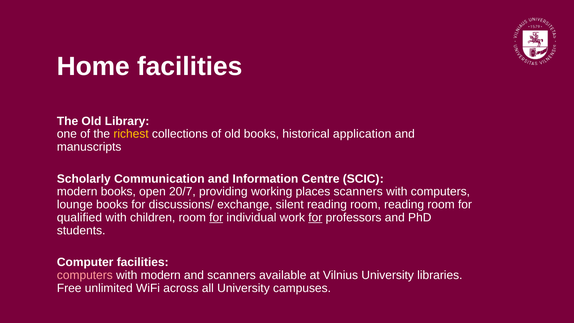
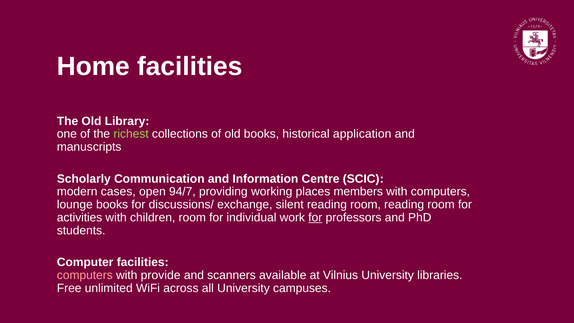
richest colour: yellow -> light green
modern books: books -> cases
20/7: 20/7 -> 94/7
places scanners: scanners -> members
qualified: qualified -> activities
for at (216, 217) underline: present -> none
with modern: modern -> provide
